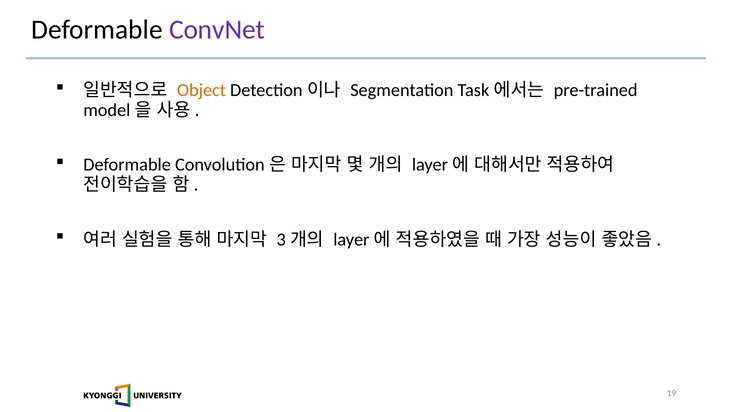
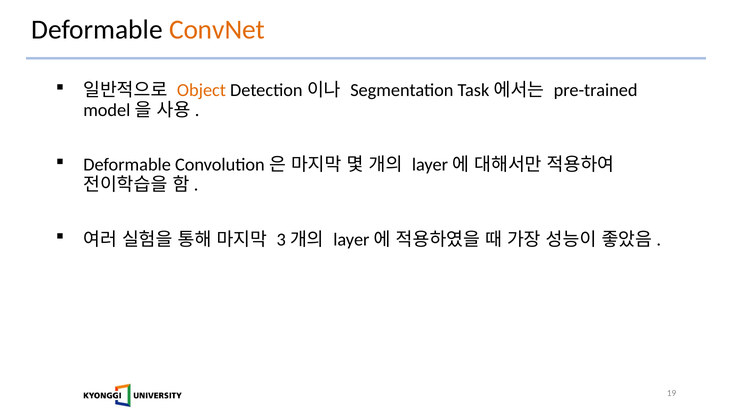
ConvNet colour: purple -> orange
